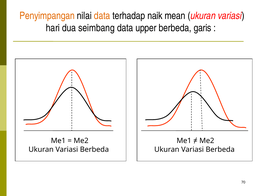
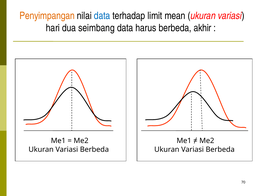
data at (102, 16) colour: orange -> blue
naik: naik -> limit
upper: upper -> harus
garis: garis -> akhir
